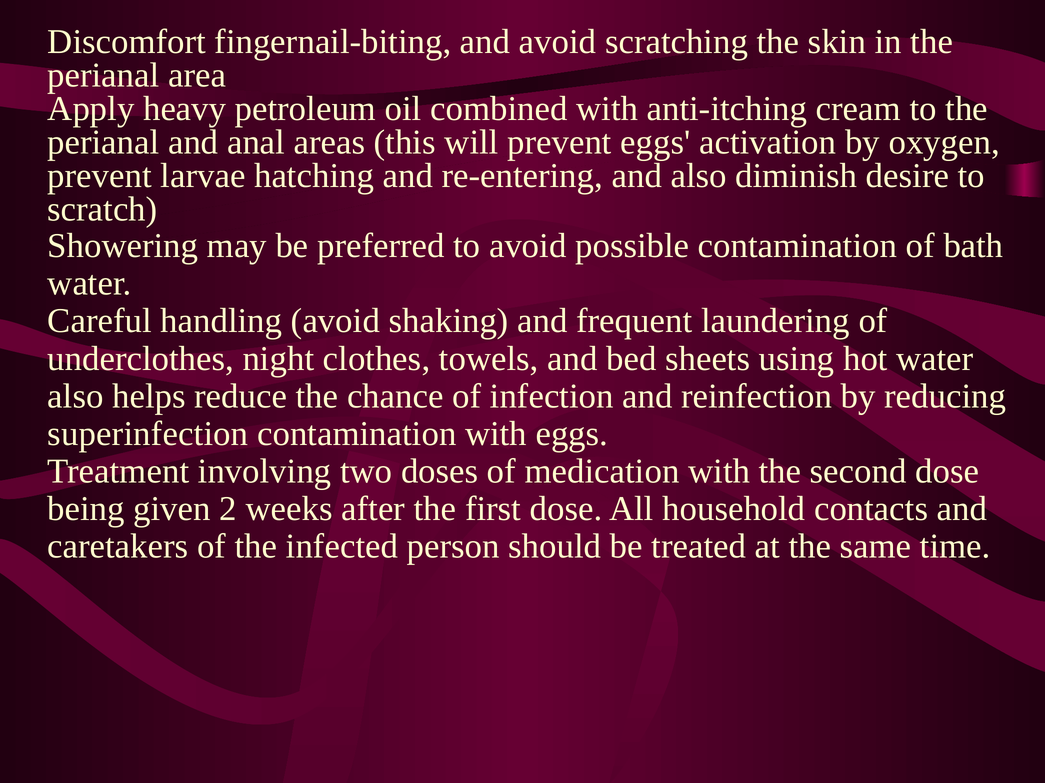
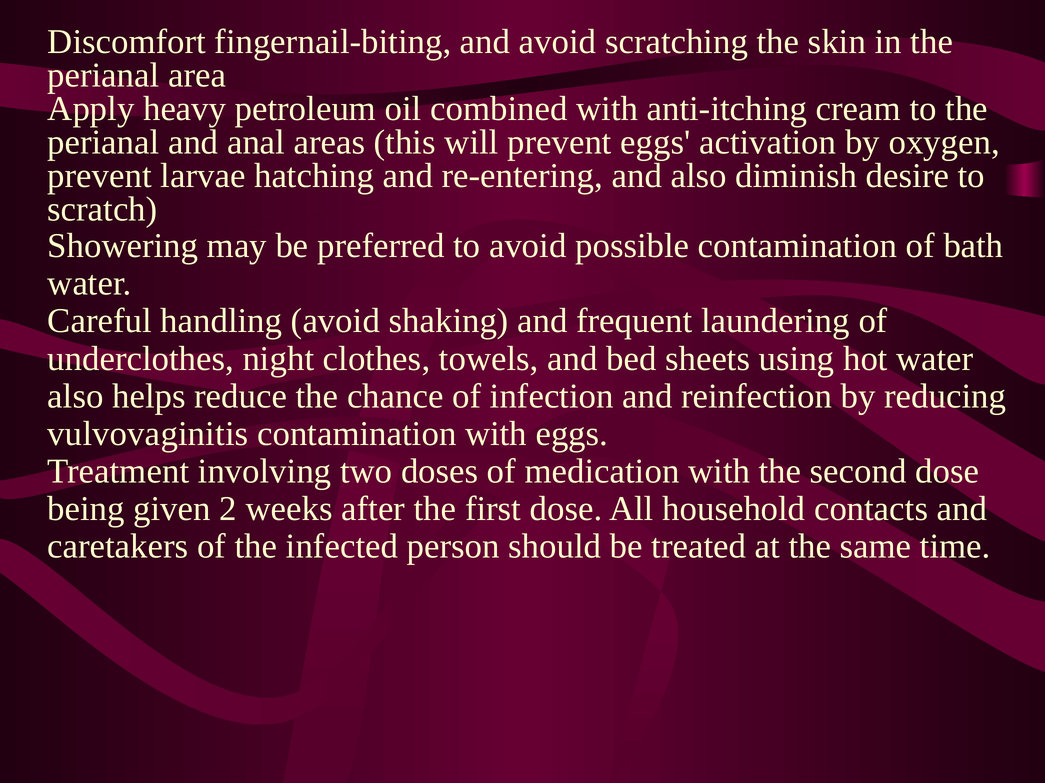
superinfection: superinfection -> vulvovaginitis
